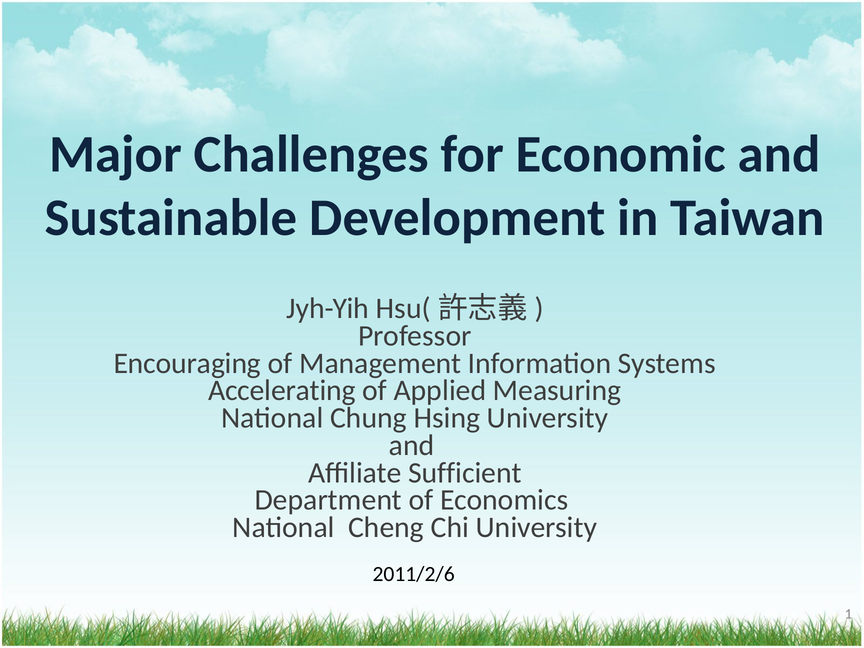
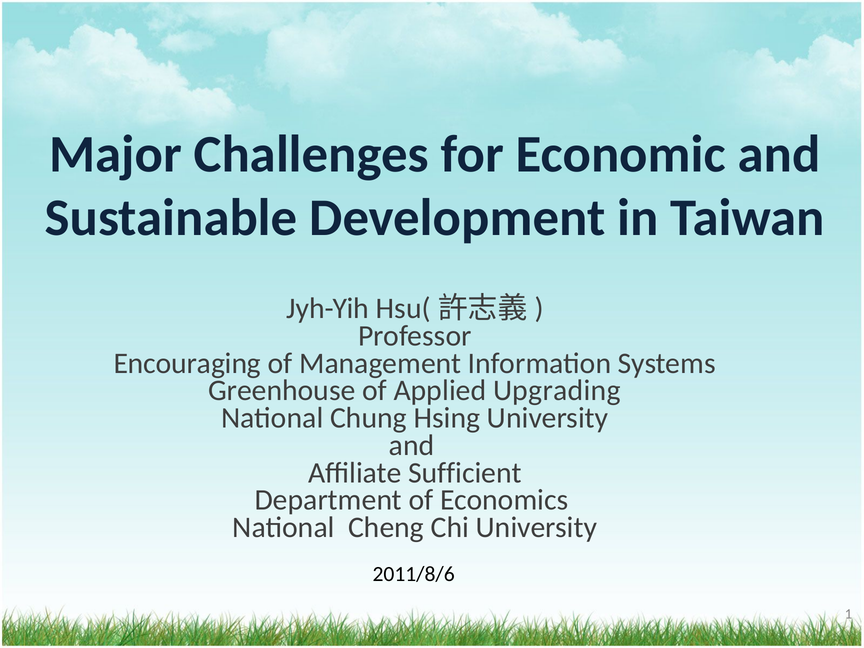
Accelerating: Accelerating -> Greenhouse
Measuring: Measuring -> Upgrading
2011/2/6: 2011/2/6 -> 2011/8/6
